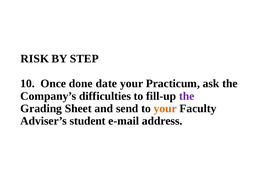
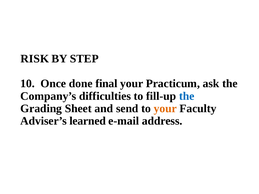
date: date -> final
the at (187, 96) colour: purple -> blue
student: student -> learned
